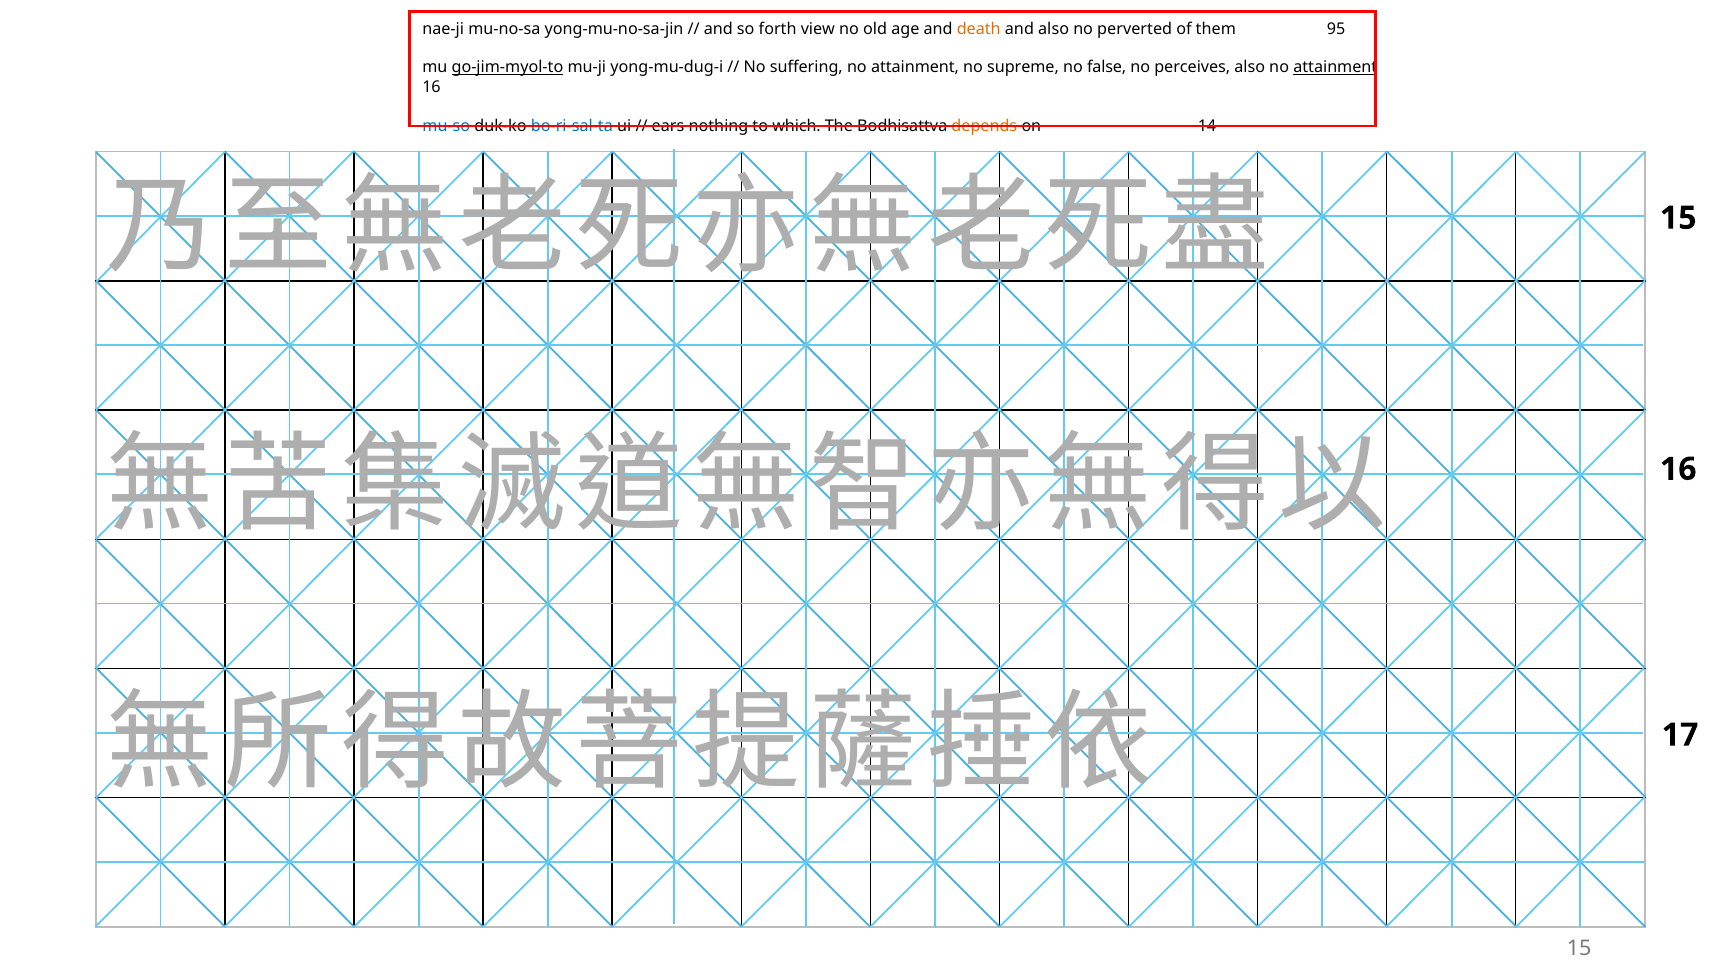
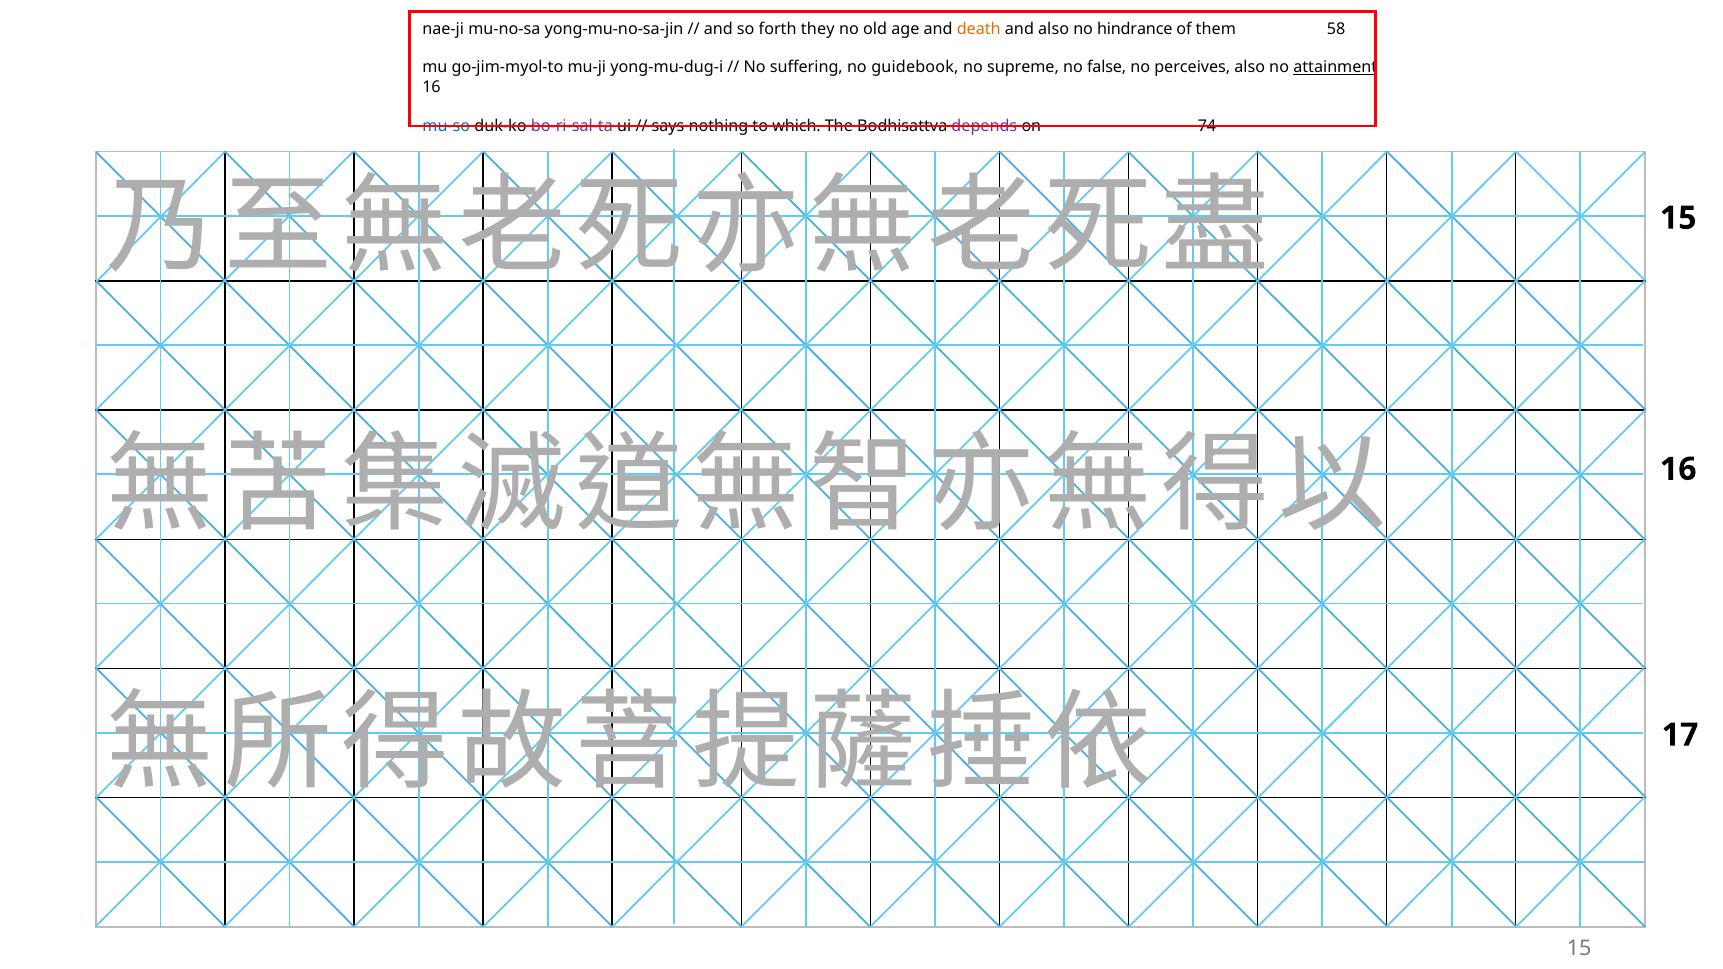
view: view -> they
perverted: perverted -> hindrance
95: 95 -> 58
go-jim-myol-to underline: present -> none
suffering no attainment: attainment -> guidebook
bo-ri-sal-ta colour: blue -> purple
ears: ears -> says
depends colour: orange -> purple
14: 14 -> 74
